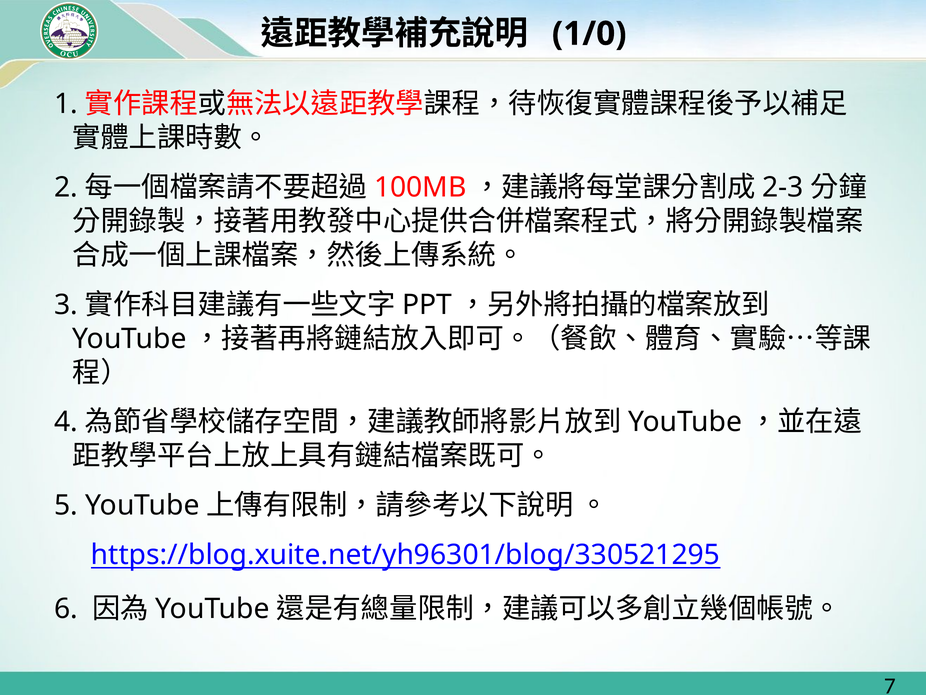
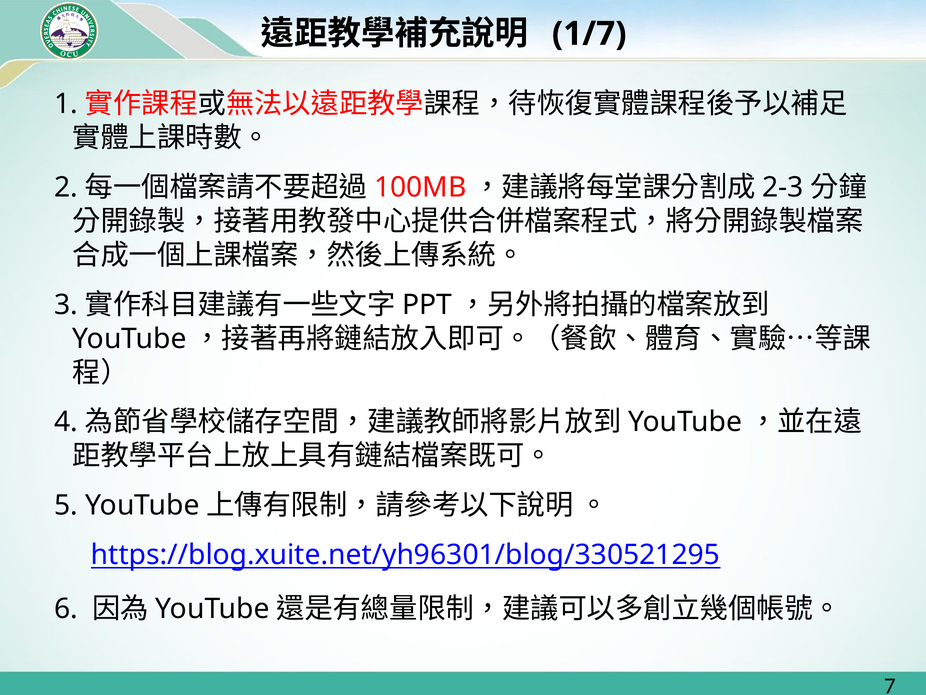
1/0: 1/0 -> 1/7
